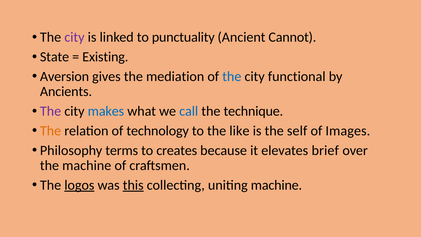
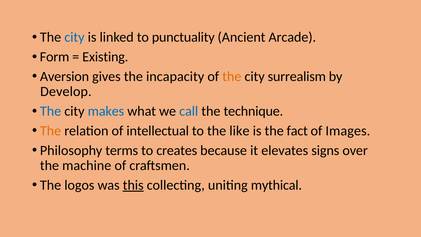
city at (74, 37) colour: purple -> blue
Cannot: Cannot -> Arcade
State: State -> Form
mediation: mediation -> incapacity
the at (232, 76) colour: blue -> orange
functional: functional -> surrealism
Ancients: Ancients -> Develop
The at (51, 111) colour: purple -> blue
technology: technology -> intellectual
self: self -> fact
brief: brief -> signs
logos underline: present -> none
uniting machine: machine -> mythical
